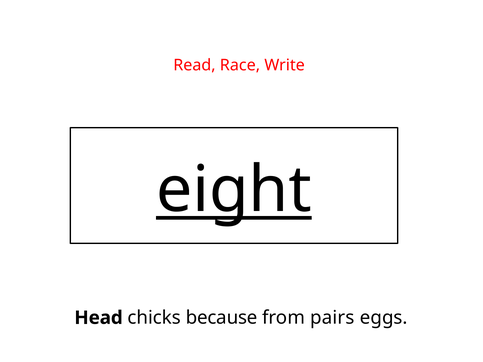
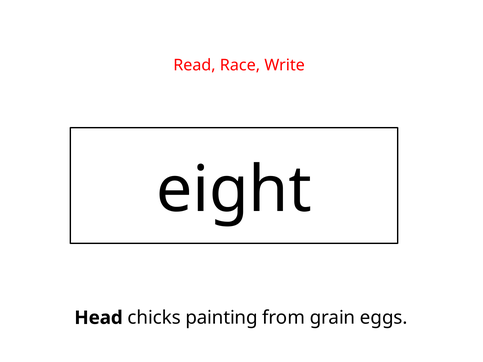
eight underline: present -> none
because: because -> painting
pairs: pairs -> grain
